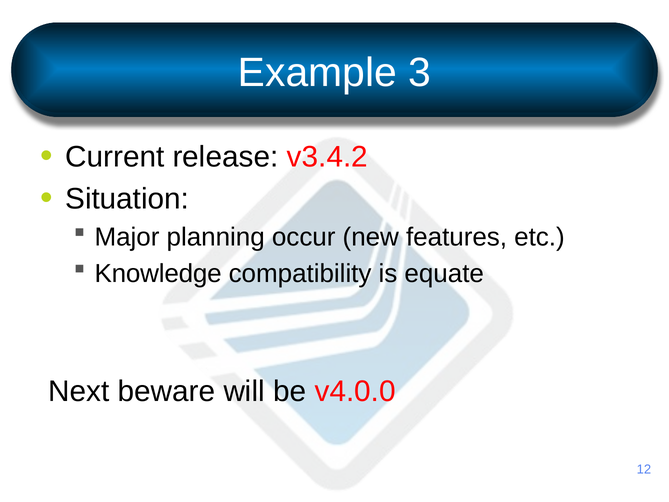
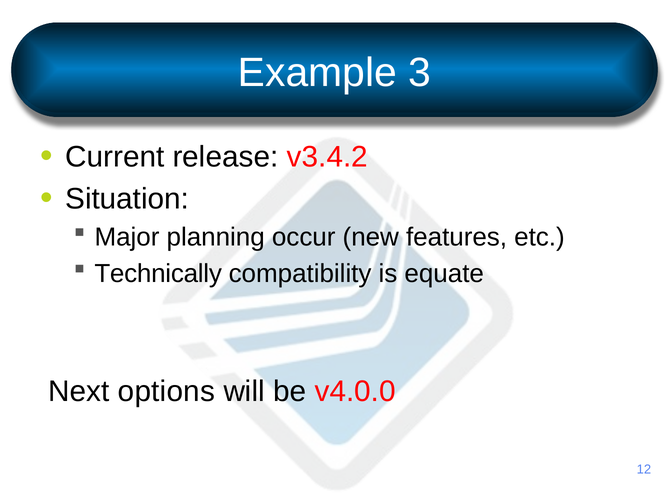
Knowledge: Knowledge -> Technically
beware: beware -> options
